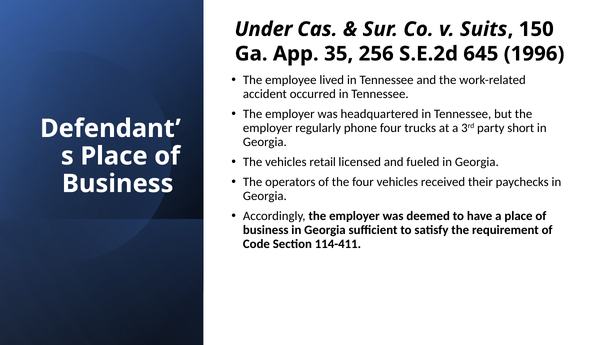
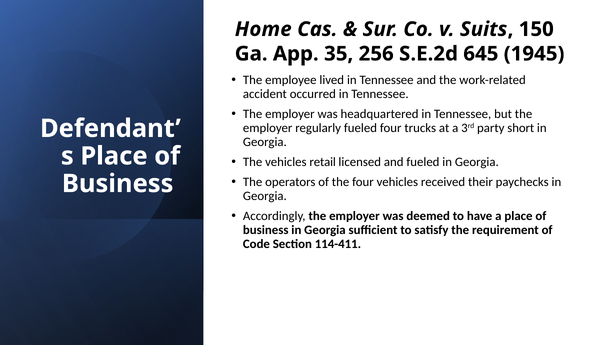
Under: Under -> Home
1996: 1996 -> 1945
regularly phone: phone -> fueled
